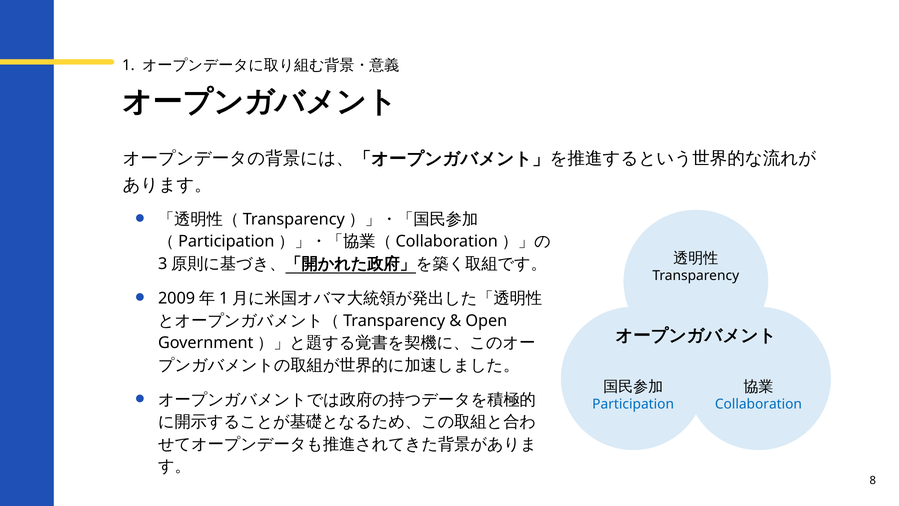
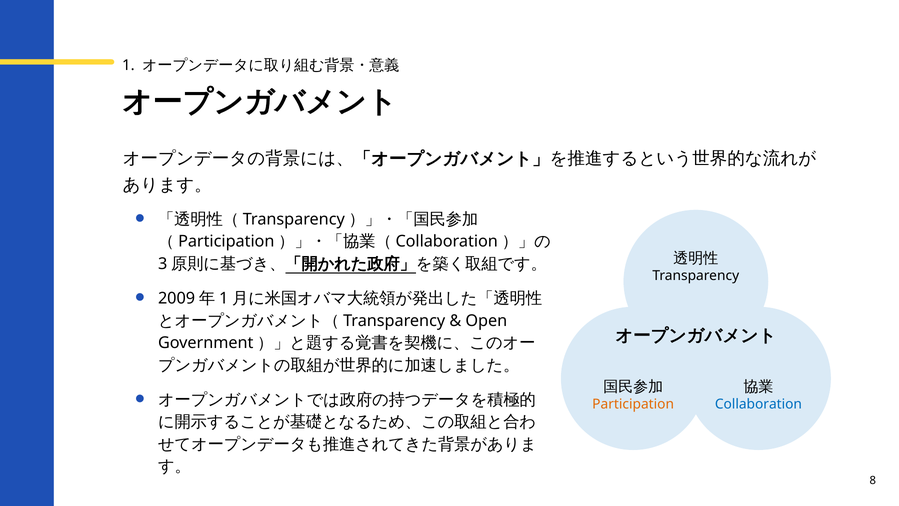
Participation colour: blue -> orange
